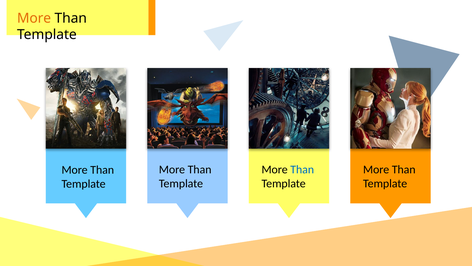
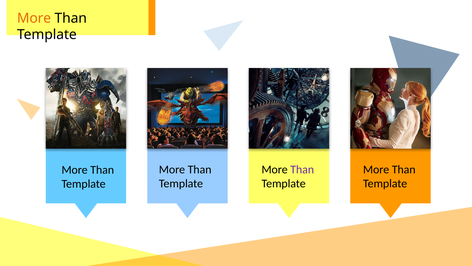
Than at (302, 169) colour: blue -> purple
